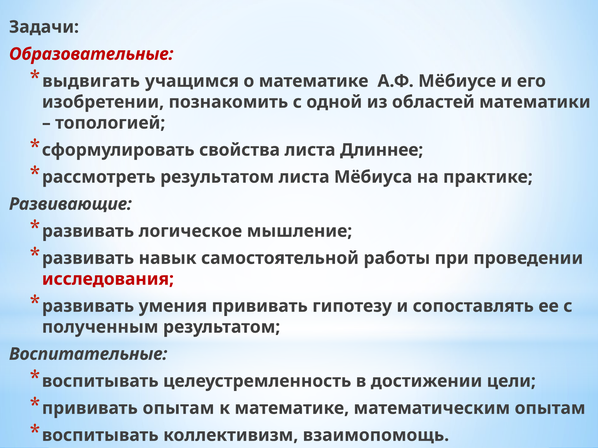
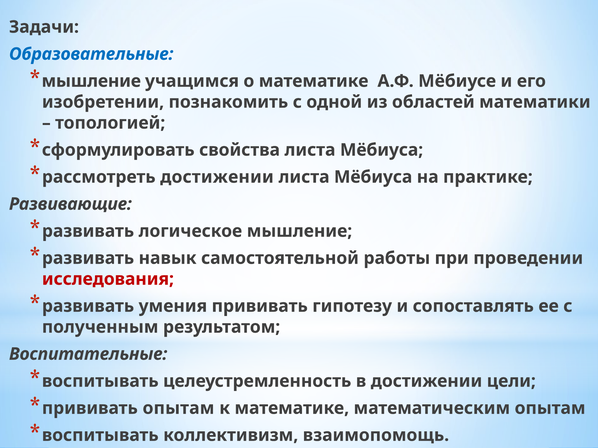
Образовательные colour: red -> blue
выдвигать at (91, 81): выдвигать -> мышление
свойства листа Длиннее: Длиннее -> Мёбиуса
рассмотреть результатом: результатом -> достижении
